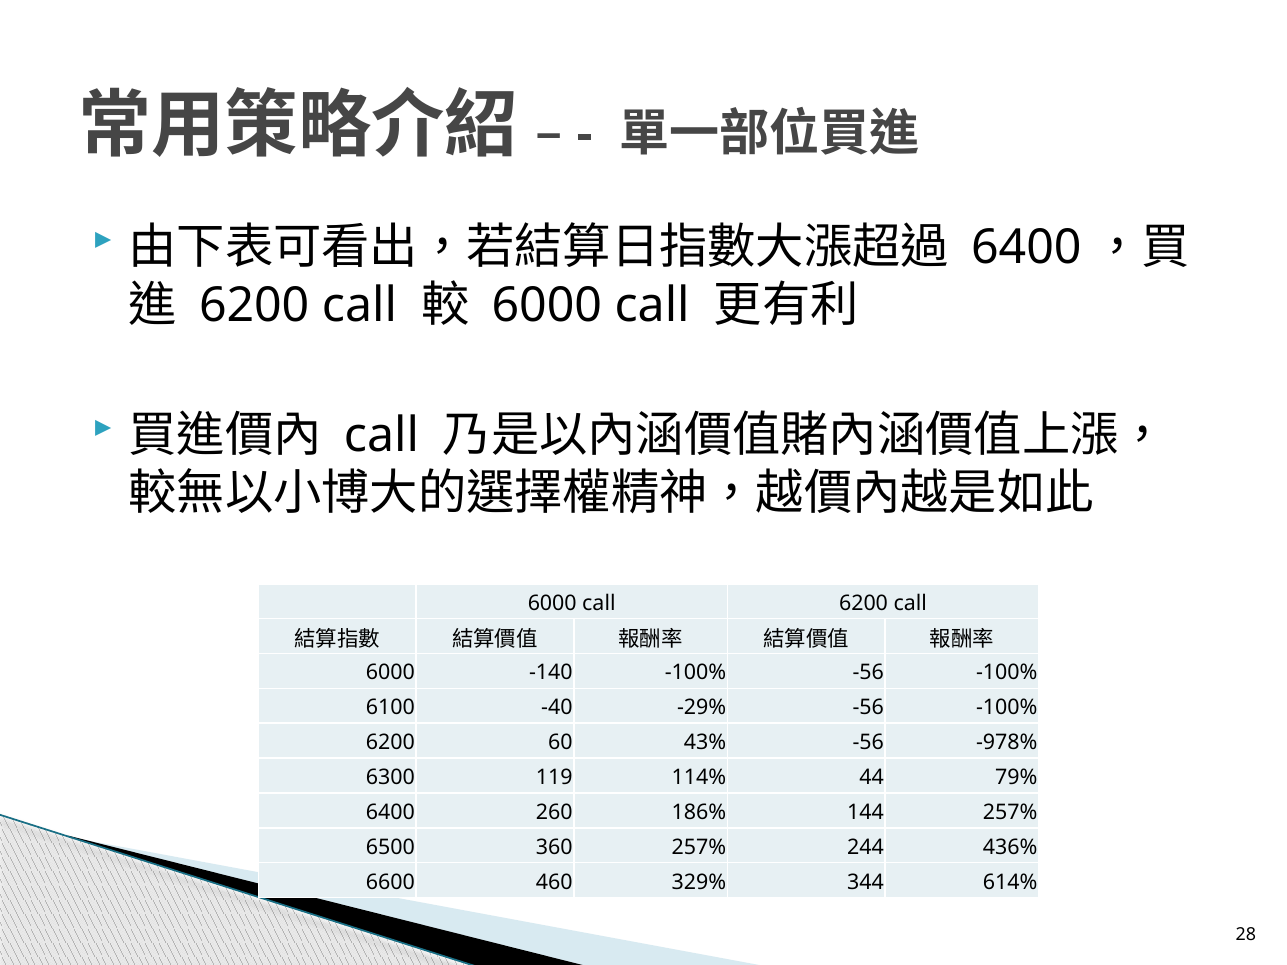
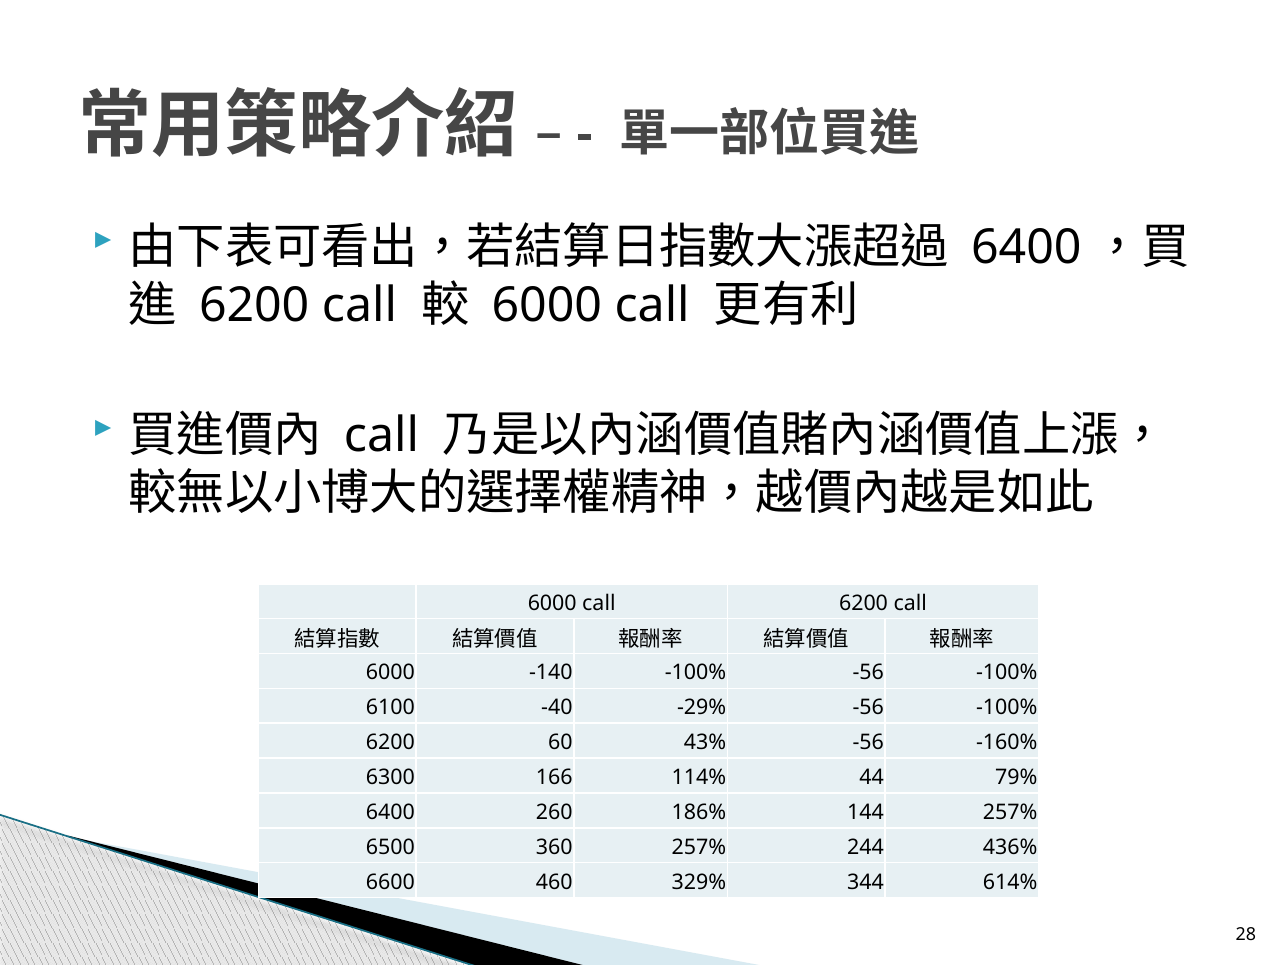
-978%: -978% -> -160%
119: 119 -> 166
